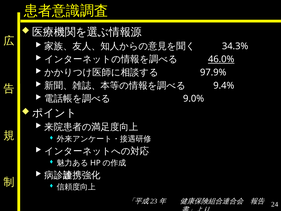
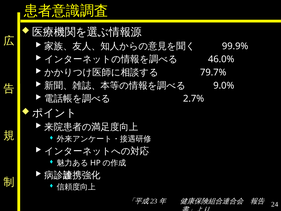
34.3%: 34.3% -> 99.9%
46.0% underline: present -> none
97.9%: 97.9% -> 79.7%
9.4%: 9.4% -> 9.0%
9.0%: 9.0% -> 2.7%
